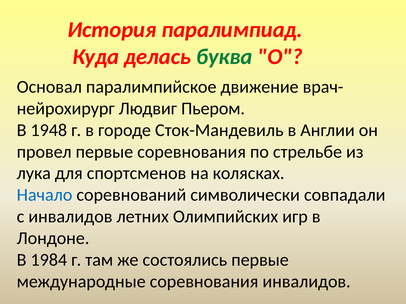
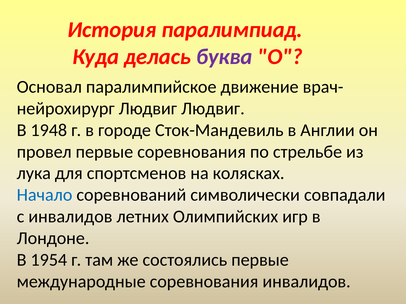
буква colour: green -> purple
Людвиг Пьером: Пьером -> Людвиг
1984: 1984 -> 1954
